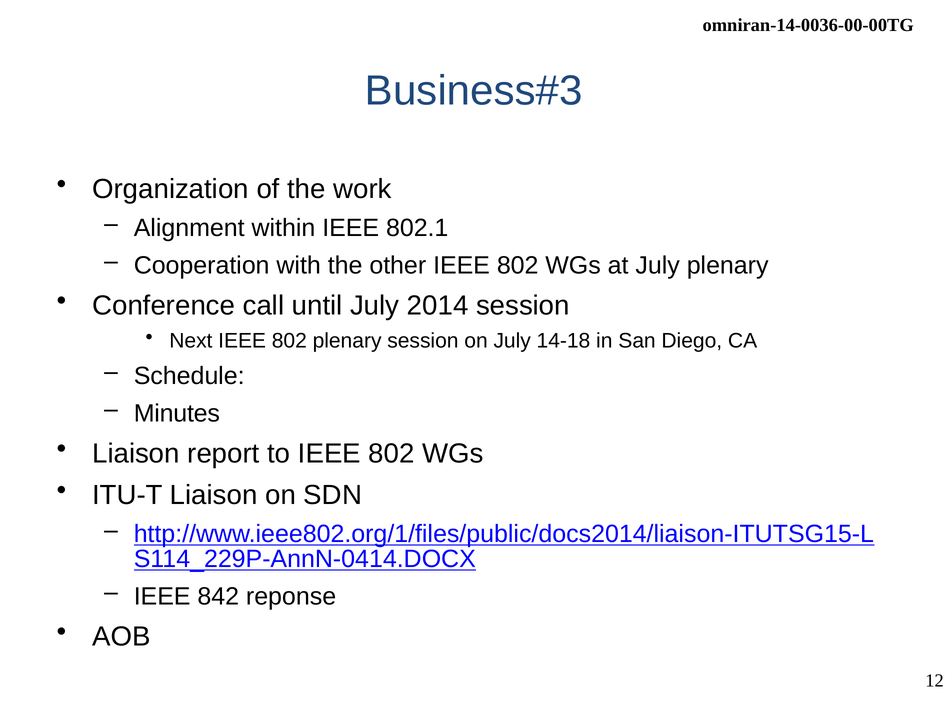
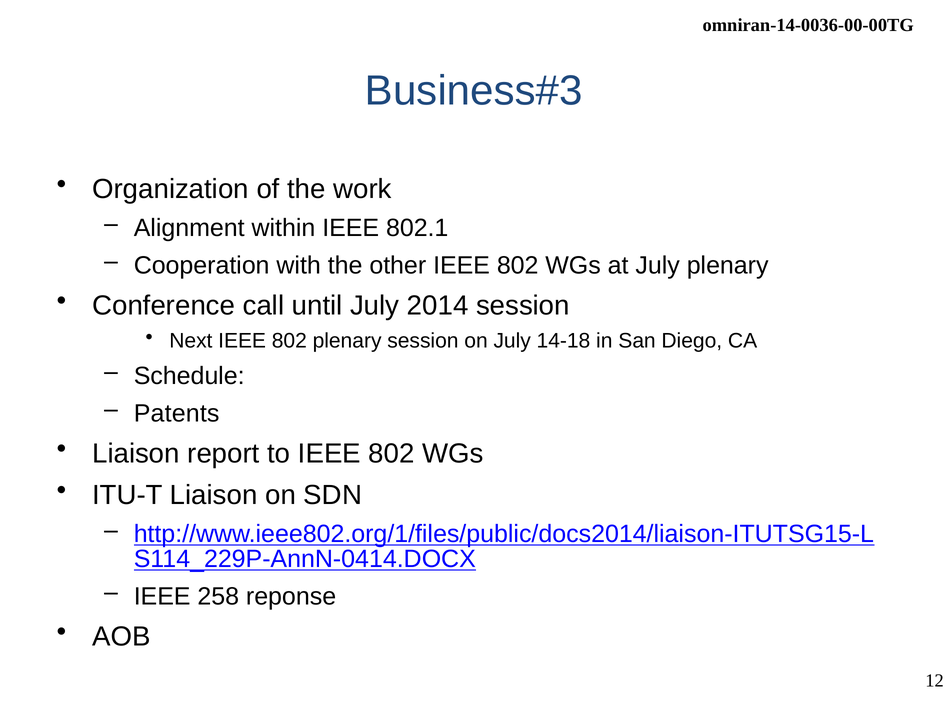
Minutes: Minutes -> Patents
842: 842 -> 258
